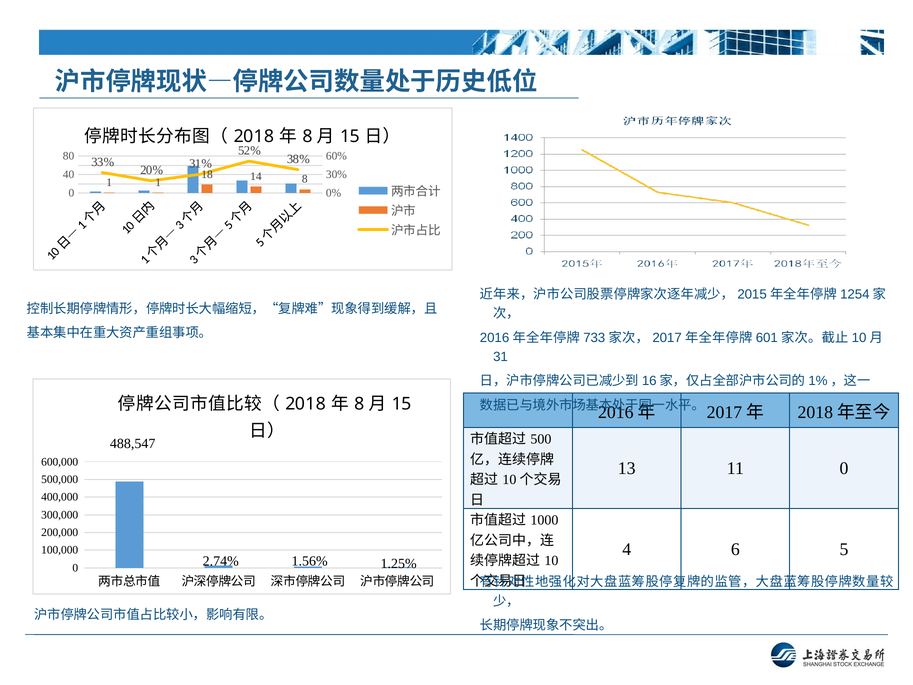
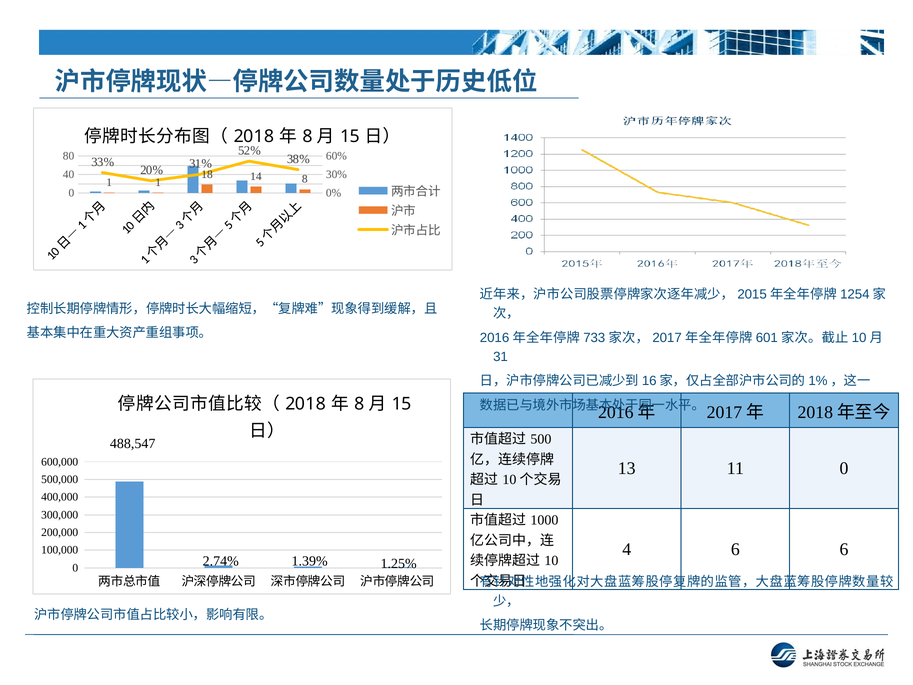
6 5: 5 -> 6
1.56%: 1.56% -> 1.39%
